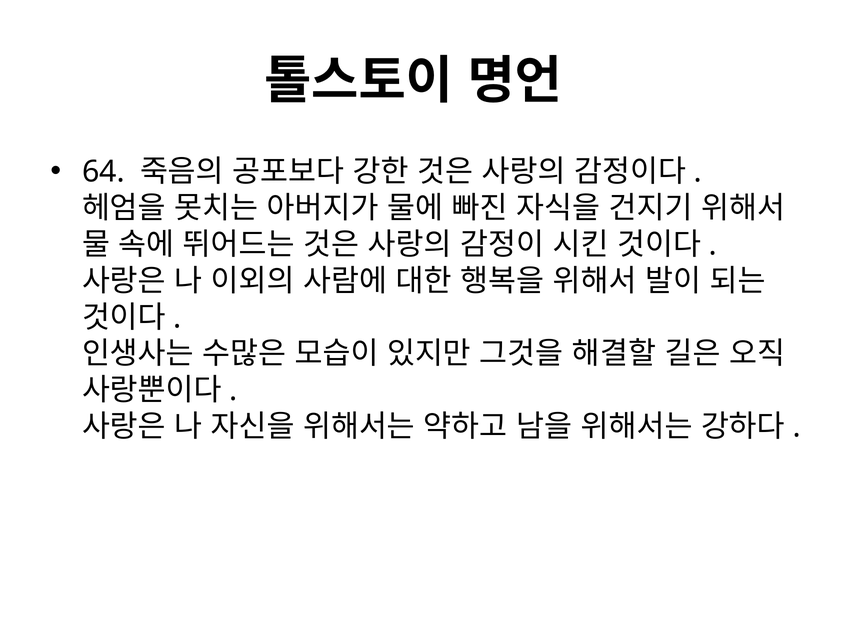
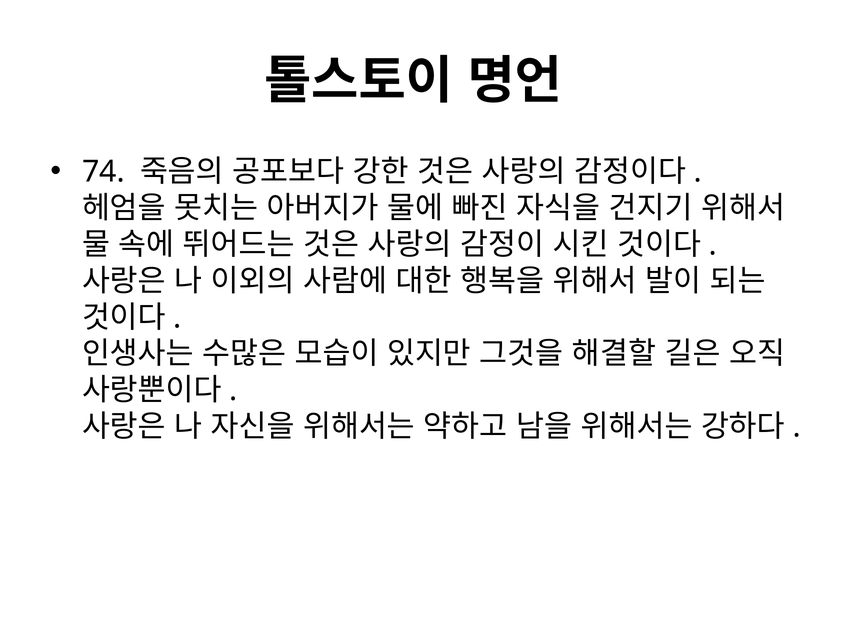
64: 64 -> 74
